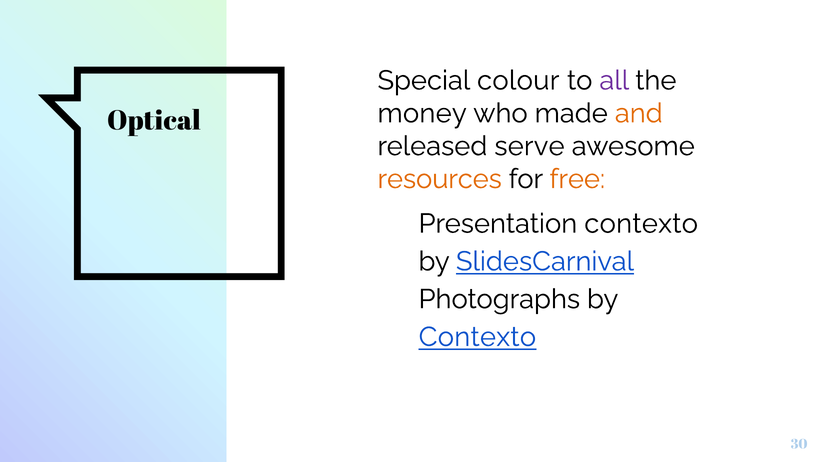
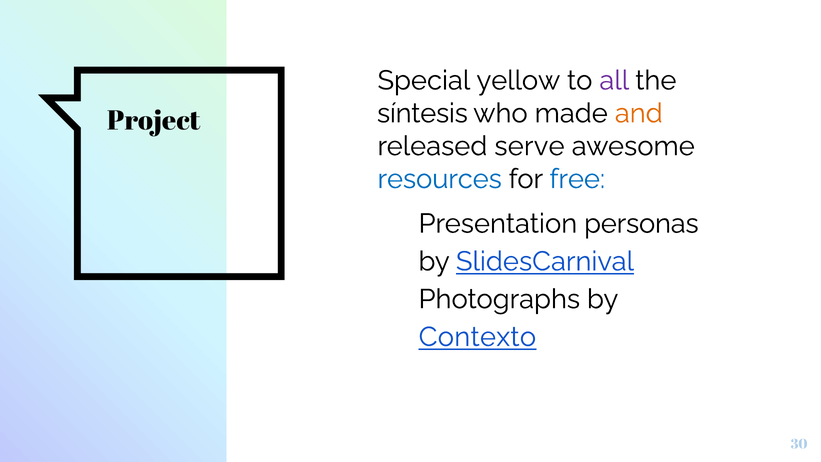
colour: colour -> yellow
money: money -> síntesis
Optical: Optical -> Project
resources colour: orange -> blue
free colour: orange -> blue
contexto at (641, 224): contexto -> personas
